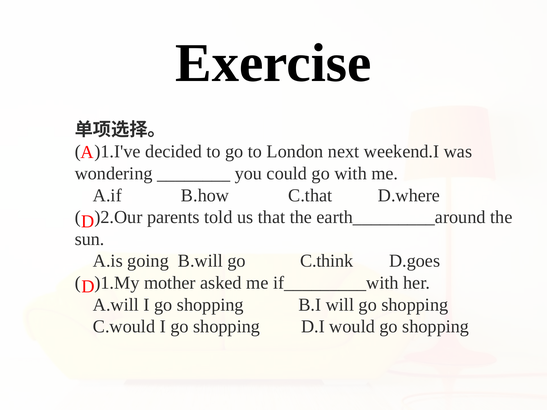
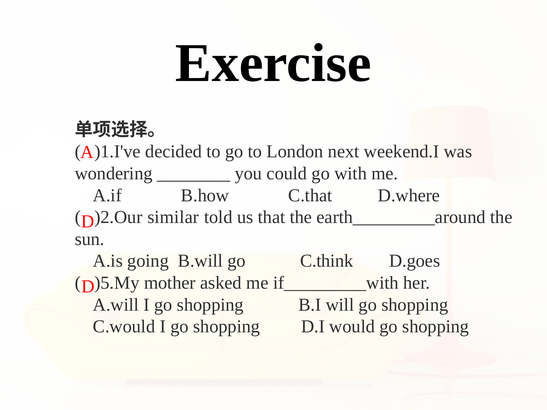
parents: parents -> similar
)1.My: )1.My -> )5.My
